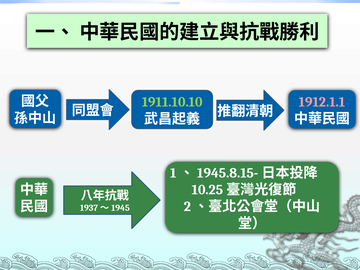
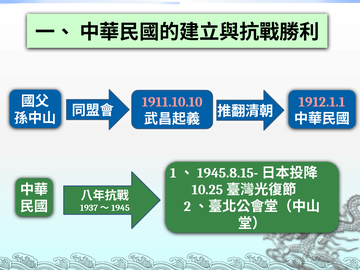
1911.10.10 colour: light green -> pink
